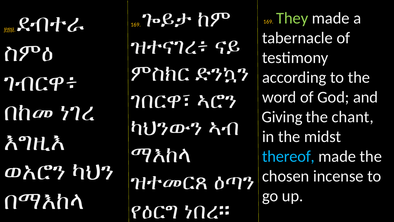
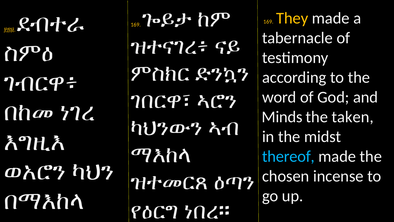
They colour: light green -> yellow
Giving: Giving -> Minds
chant: chant -> taken
